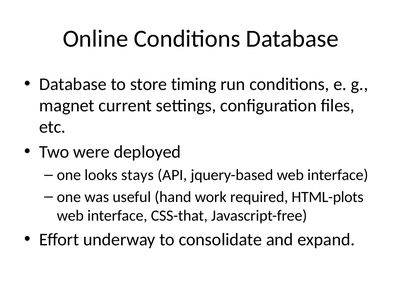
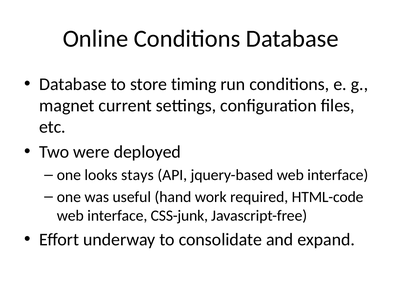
HTML-plots: HTML-plots -> HTML-code
CSS-that: CSS-that -> CSS-junk
